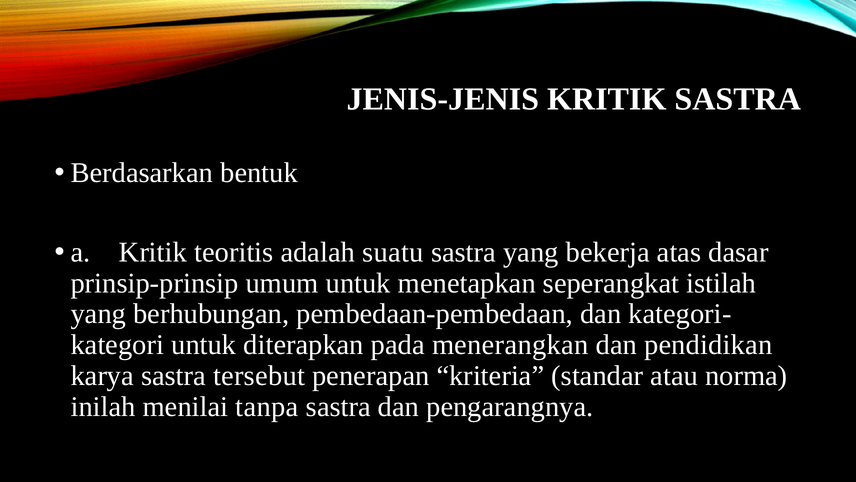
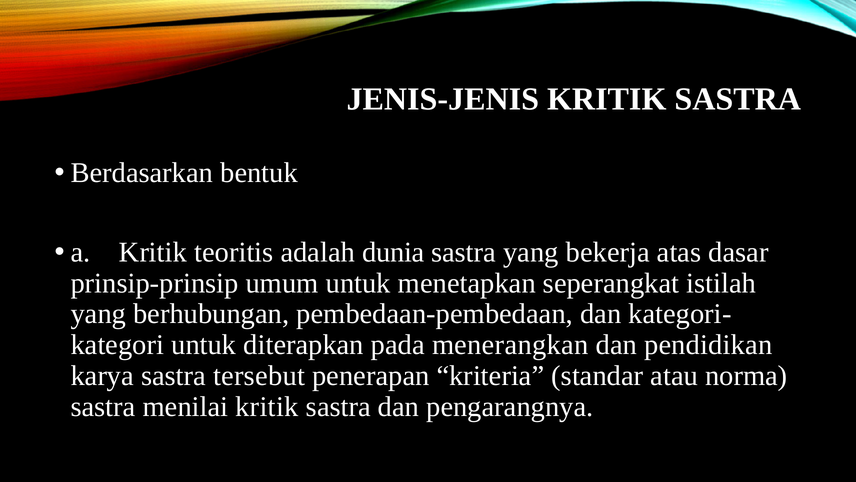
suatu: suatu -> dunia
inilah at (103, 406): inilah -> sastra
menilai tanpa: tanpa -> kritik
